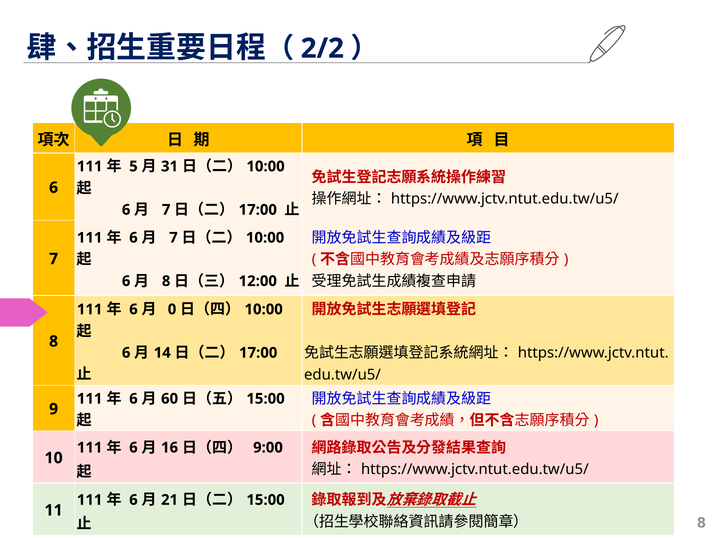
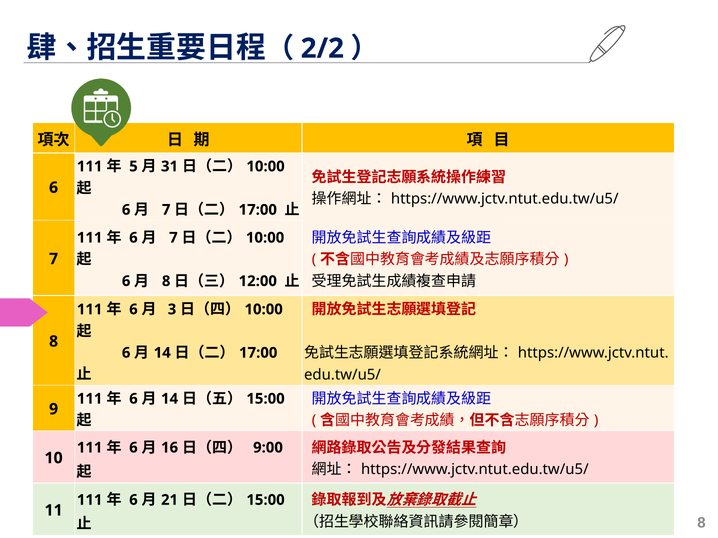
0: 0 -> 3
60 at (170, 399): 60 -> 14
